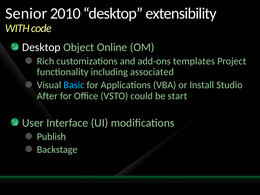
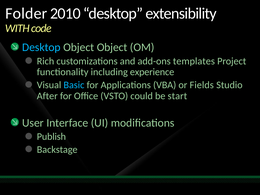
Senior: Senior -> Folder
Desktop at (41, 47) colour: white -> light blue
Object Online: Online -> Object
associated: associated -> experience
Install: Install -> Fields
